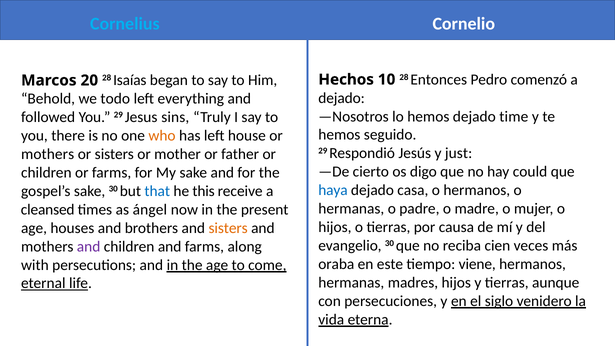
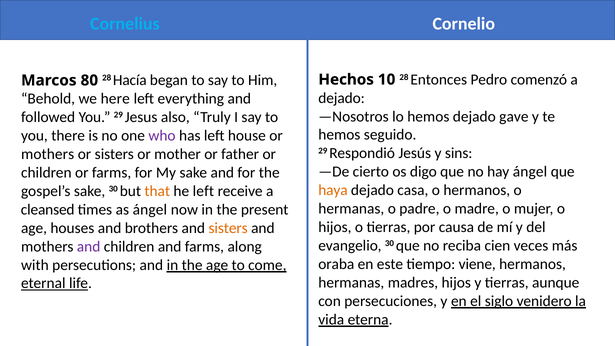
20: 20 -> 80
Isaías: Isaías -> Hacía
todo: todo -> here
time: time -> gave
sins: sins -> also
who colour: orange -> purple
just: just -> sins
hay could: could -> ángel
haya colour: blue -> orange
that colour: blue -> orange
he this: this -> left
